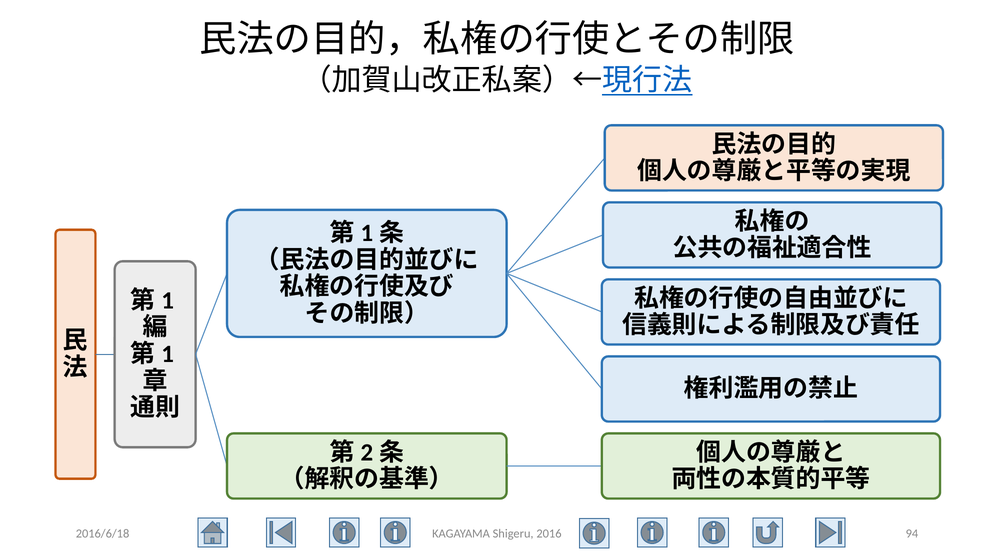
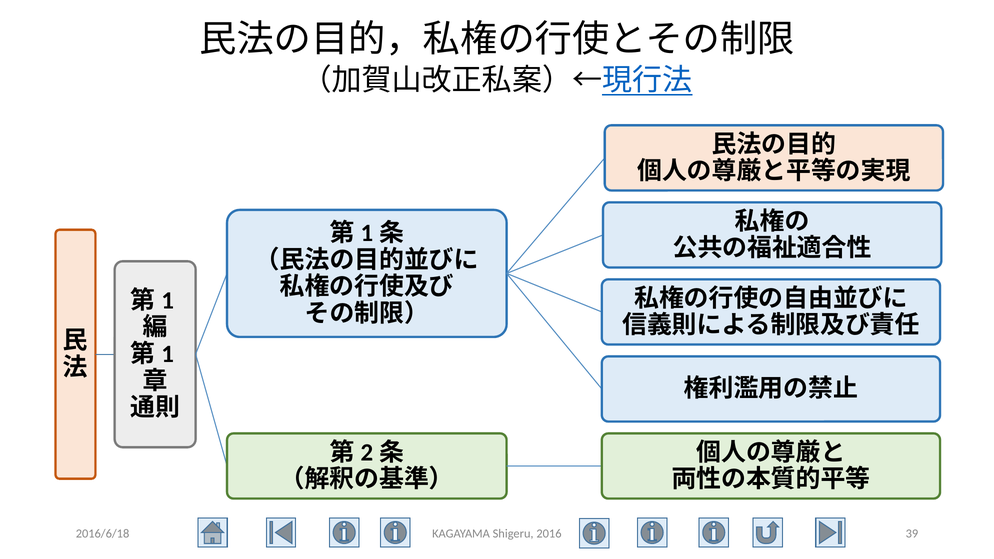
94: 94 -> 39
